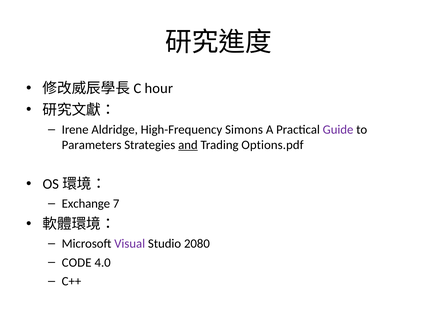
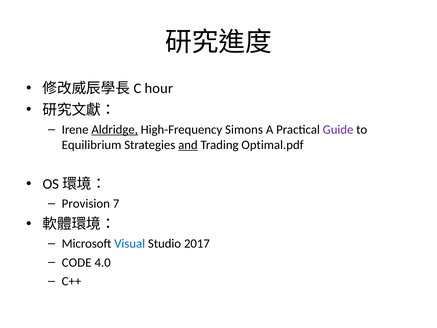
Aldridge underline: none -> present
Parameters: Parameters -> Equilibrium
Options.pdf: Options.pdf -> Optimal.pdf
Exchange: Exchange -> Provision
Visual colour: purple -> blue
2080: 2080 -> 2017
